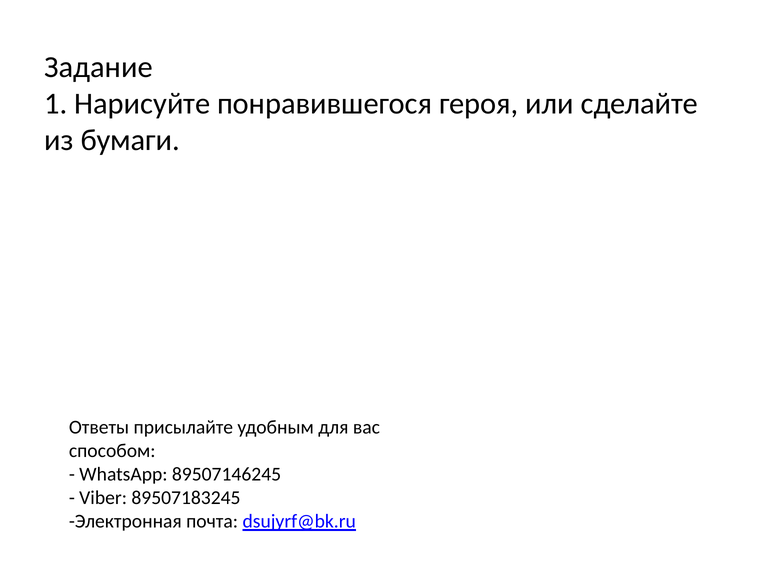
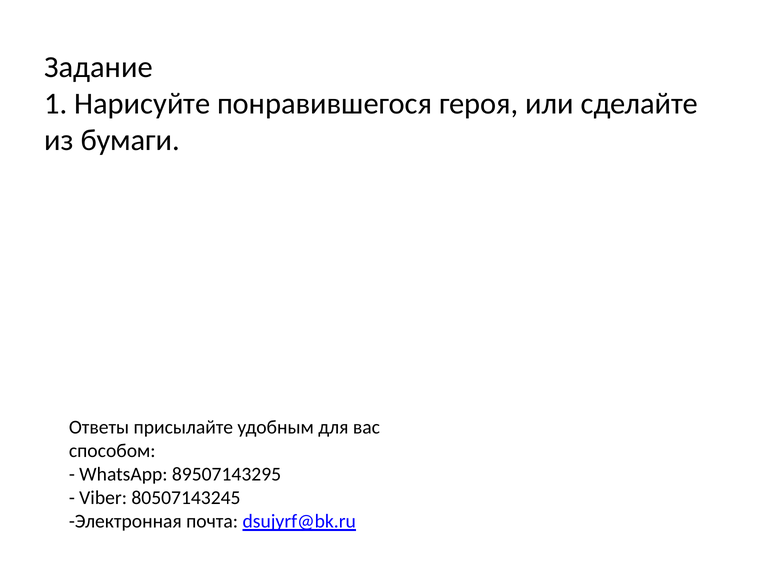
89507146245: 89507146245 -> 89507143295
89507183245: 89507183245 -> 80507143245
